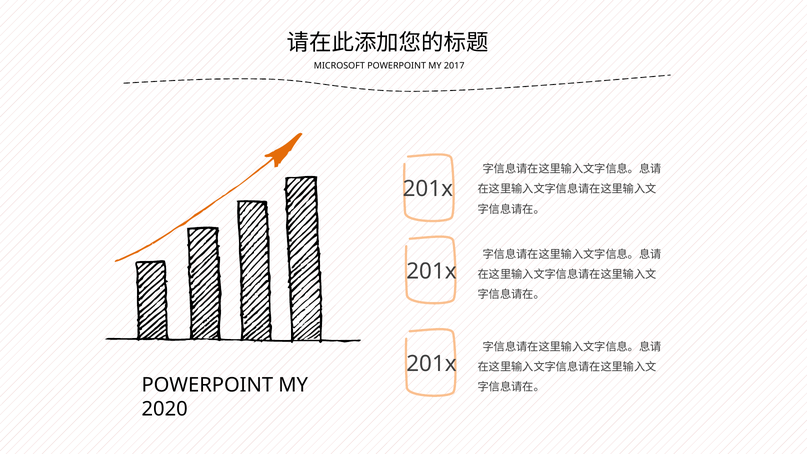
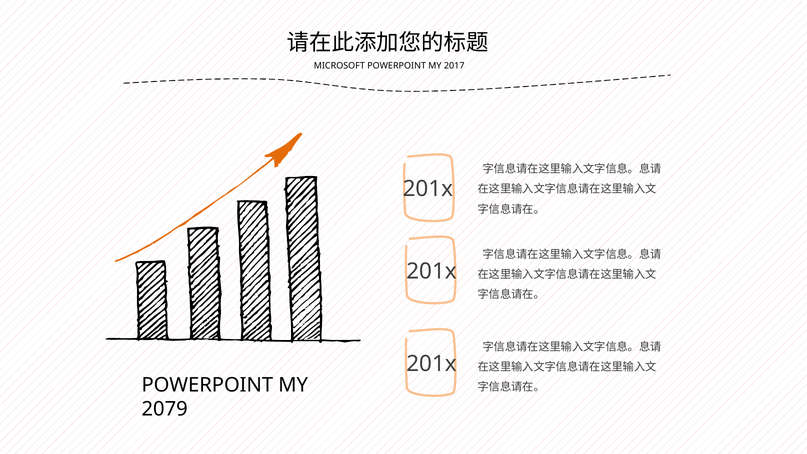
2020: 2020 -> 2079
